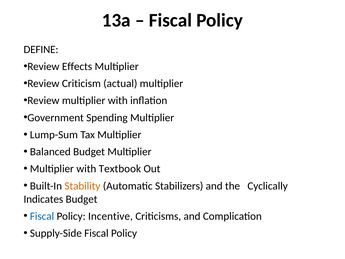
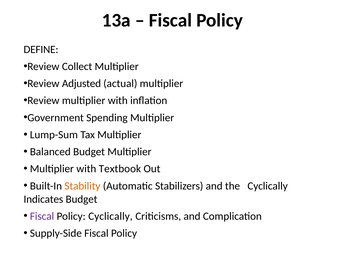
Effects: Effects -> Collect
Criticism: Criticism -> Adjusted
Fiscal at (42, 216) colour: blue -> purple
Policy Incentive: Incentive -> Cyclically
